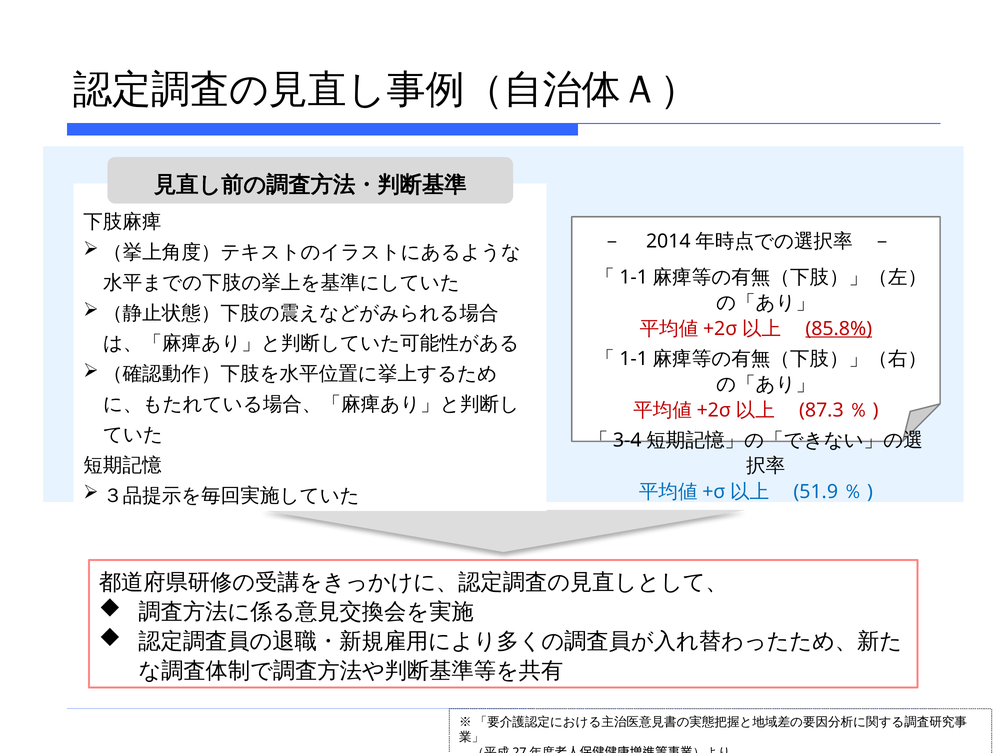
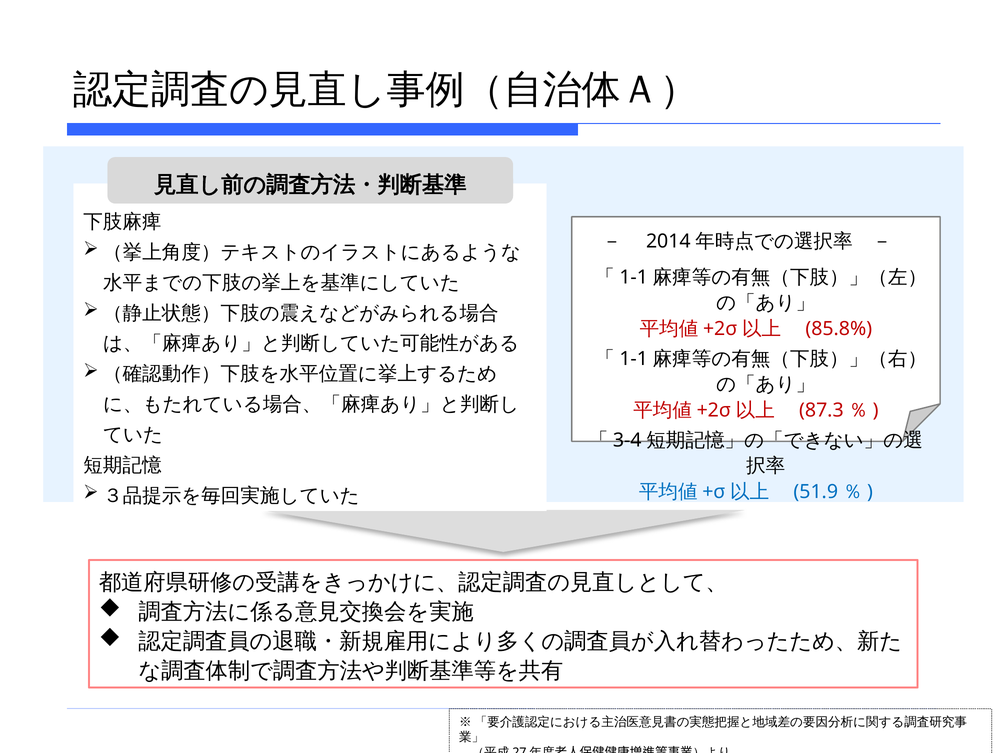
85.8% underline: present -> none
